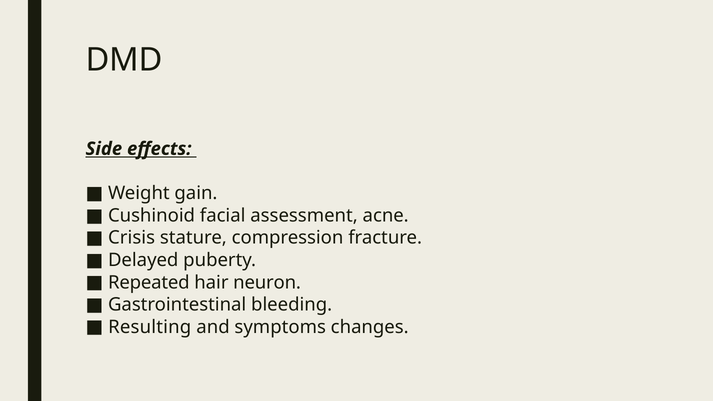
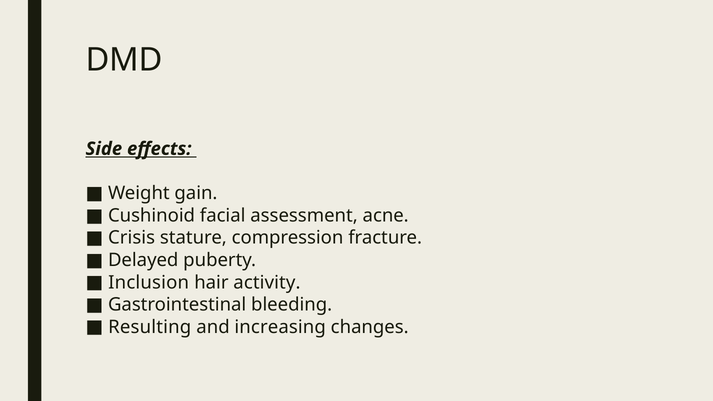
Repeated: Repeated -> Inclusion
neuron: neuron -> activity
symptoms: symptoms -> increasing
